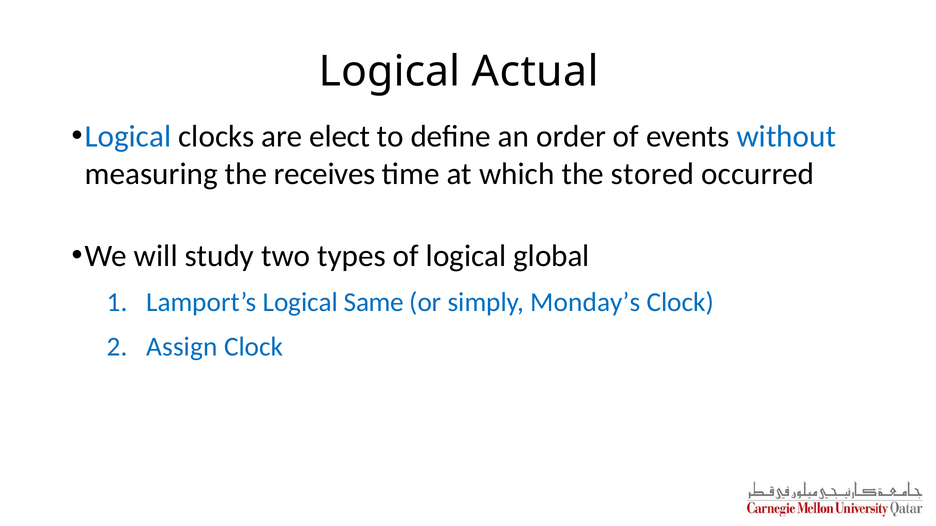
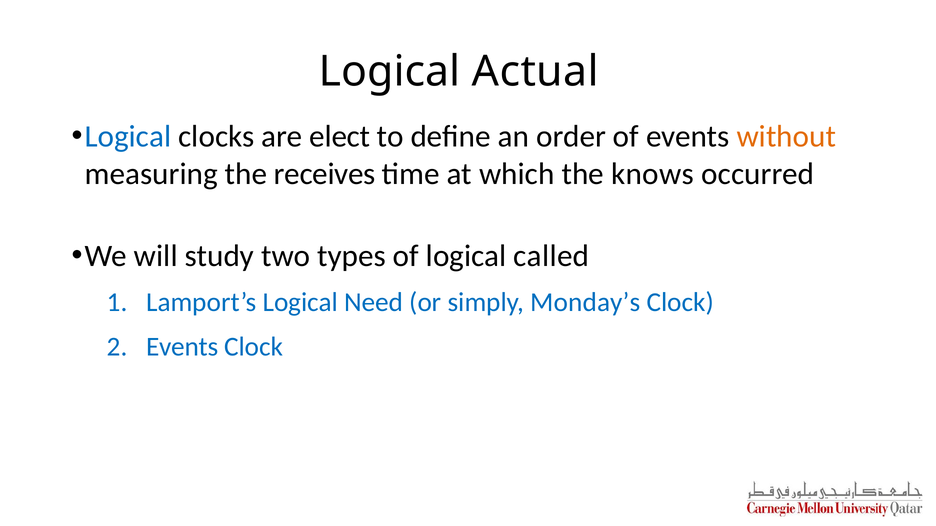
without colour: blue -> orange
stored: stored -> knows
global: global -> called
Same: Same -> Need
Assign at (182, 347): Assign -> Events
